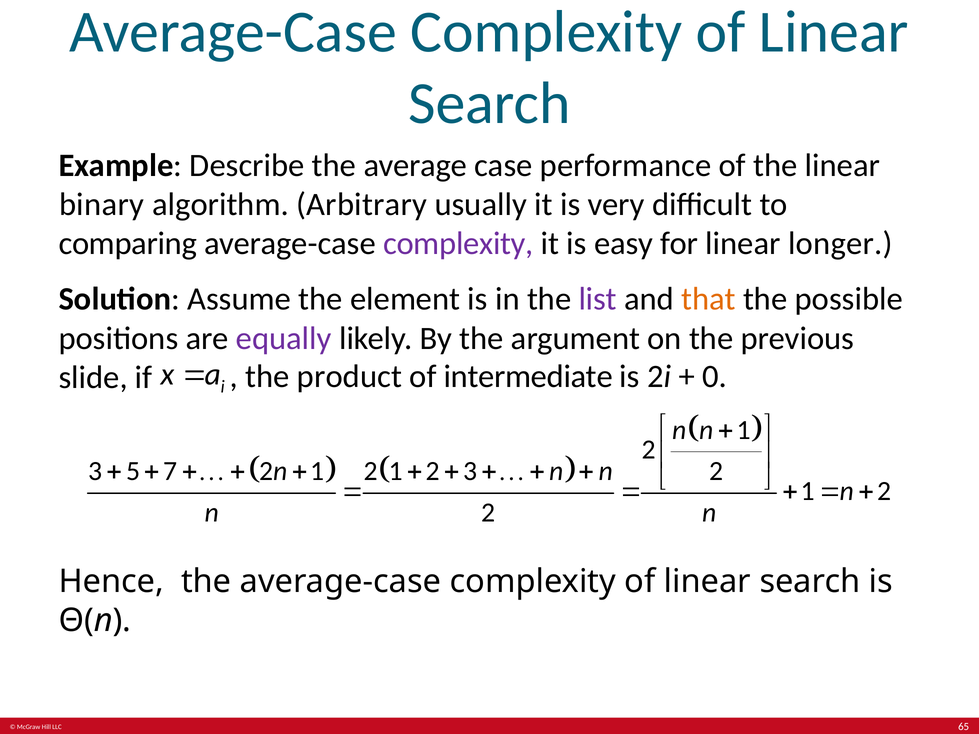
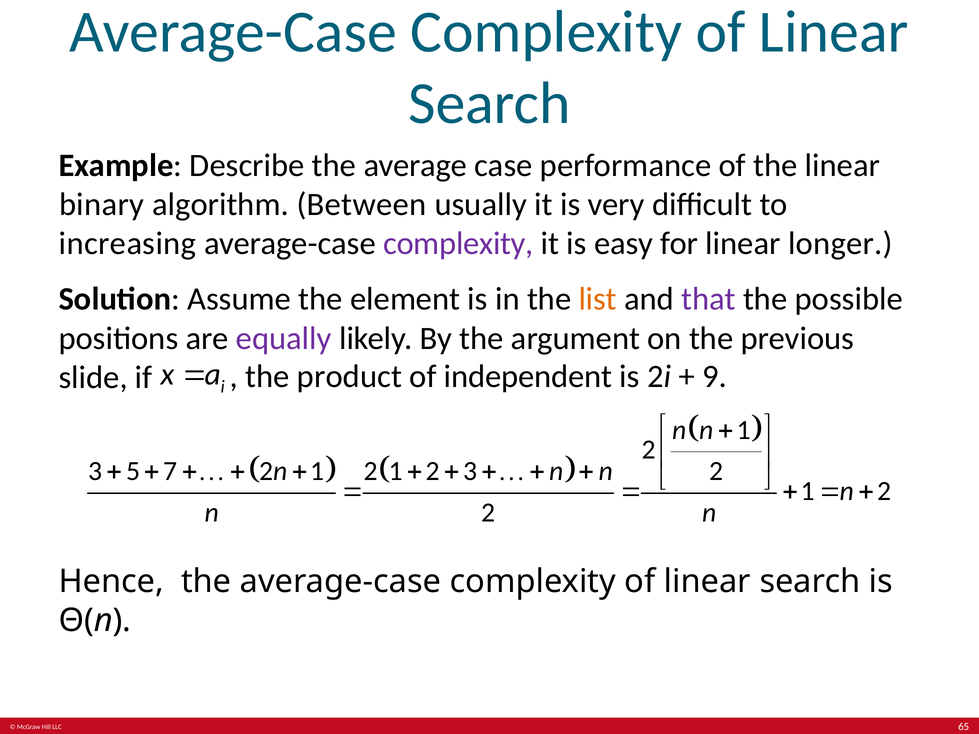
Arbitrary: Arbitrary -> Between
comparing: comparing -> increasing
list colour: purple -> orange
that colour: orange -> purple
intermediate: intermediate -> independent
0: 0 -> 9
